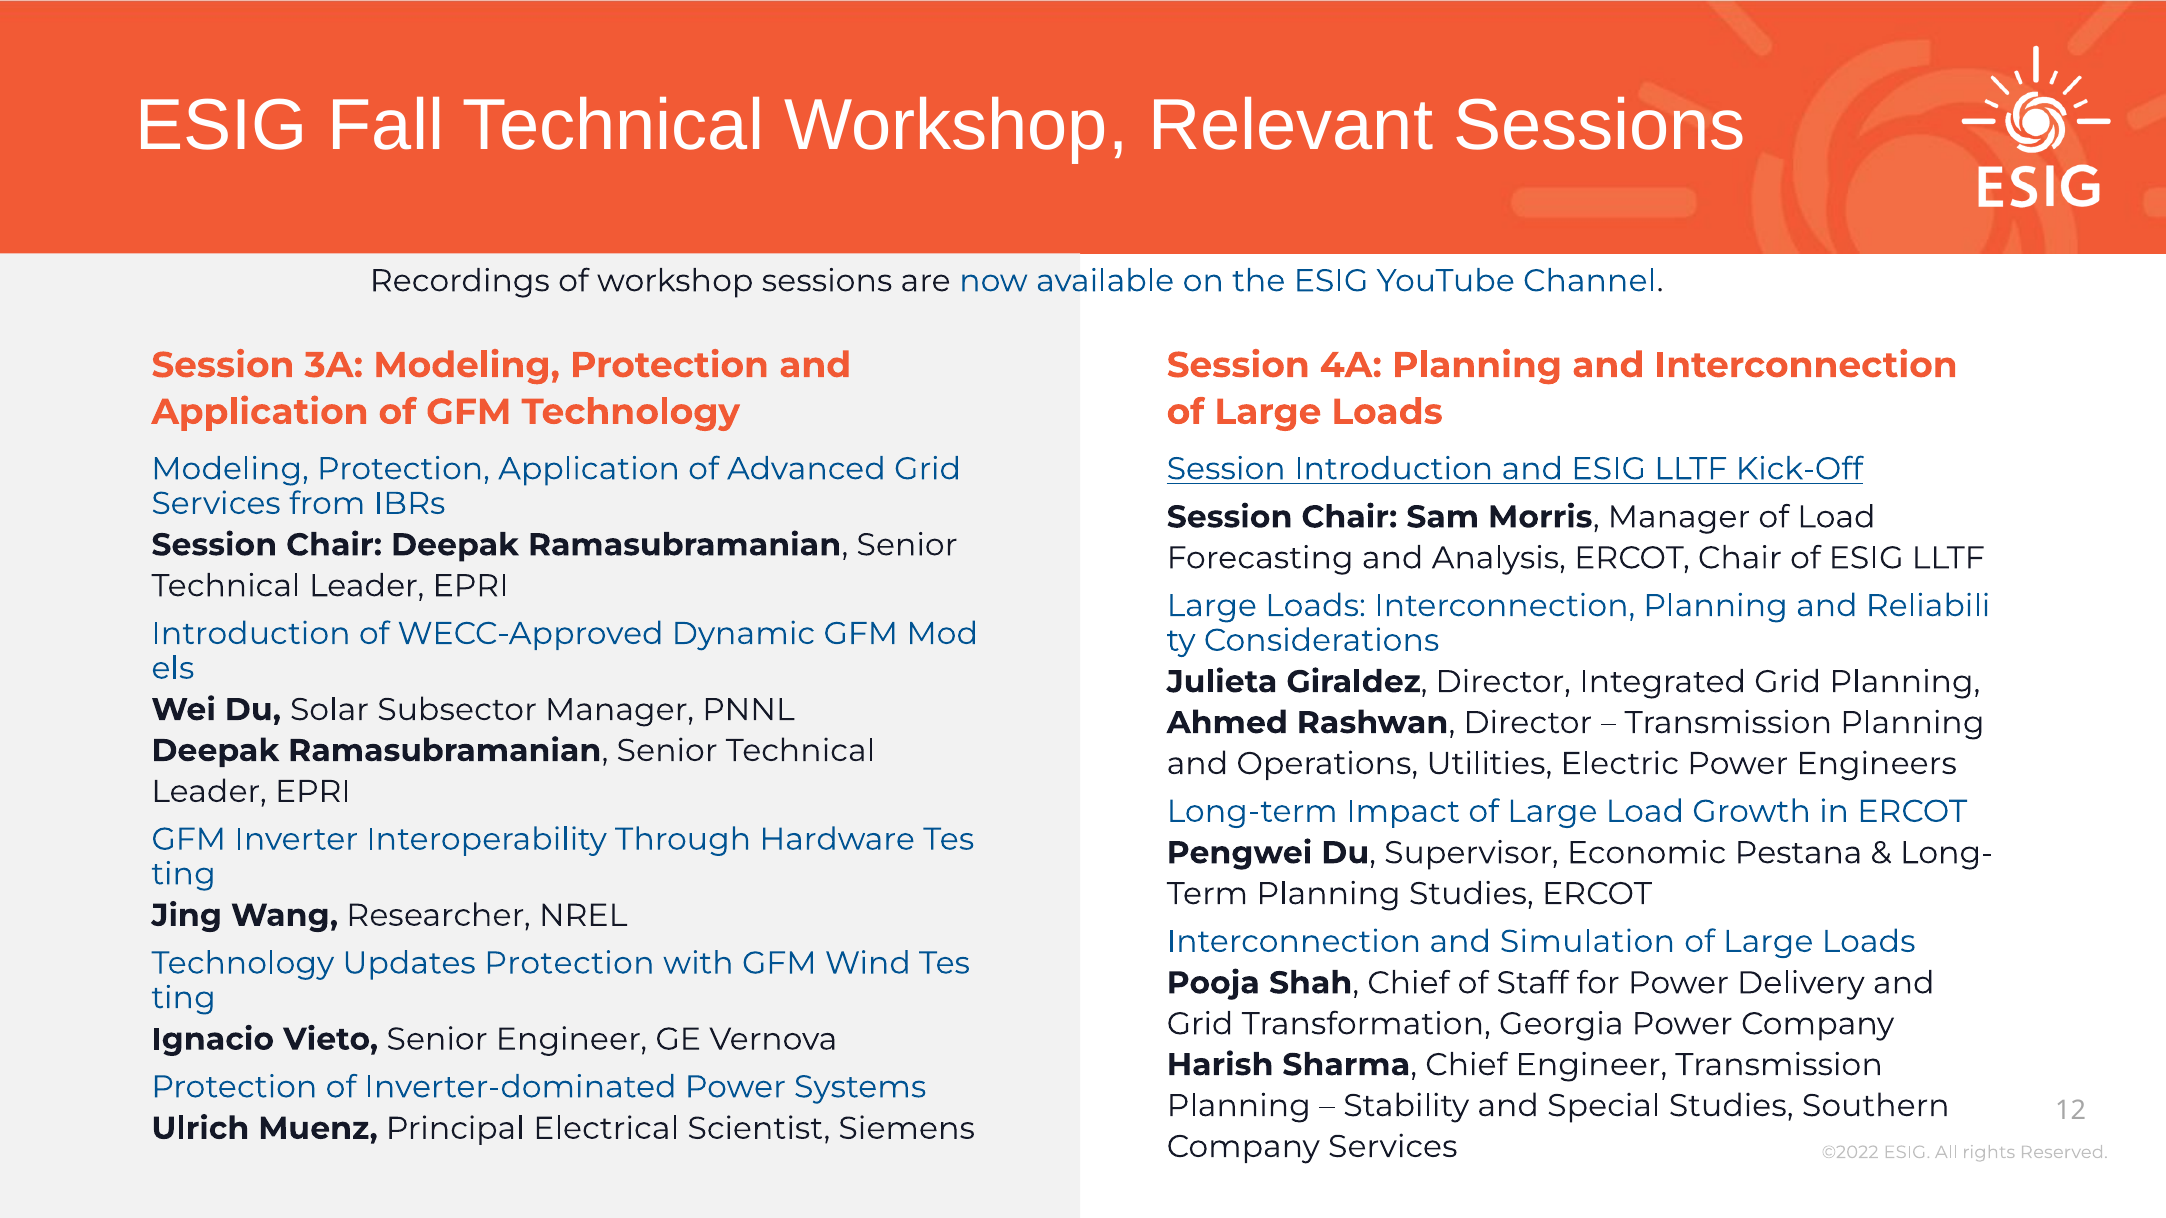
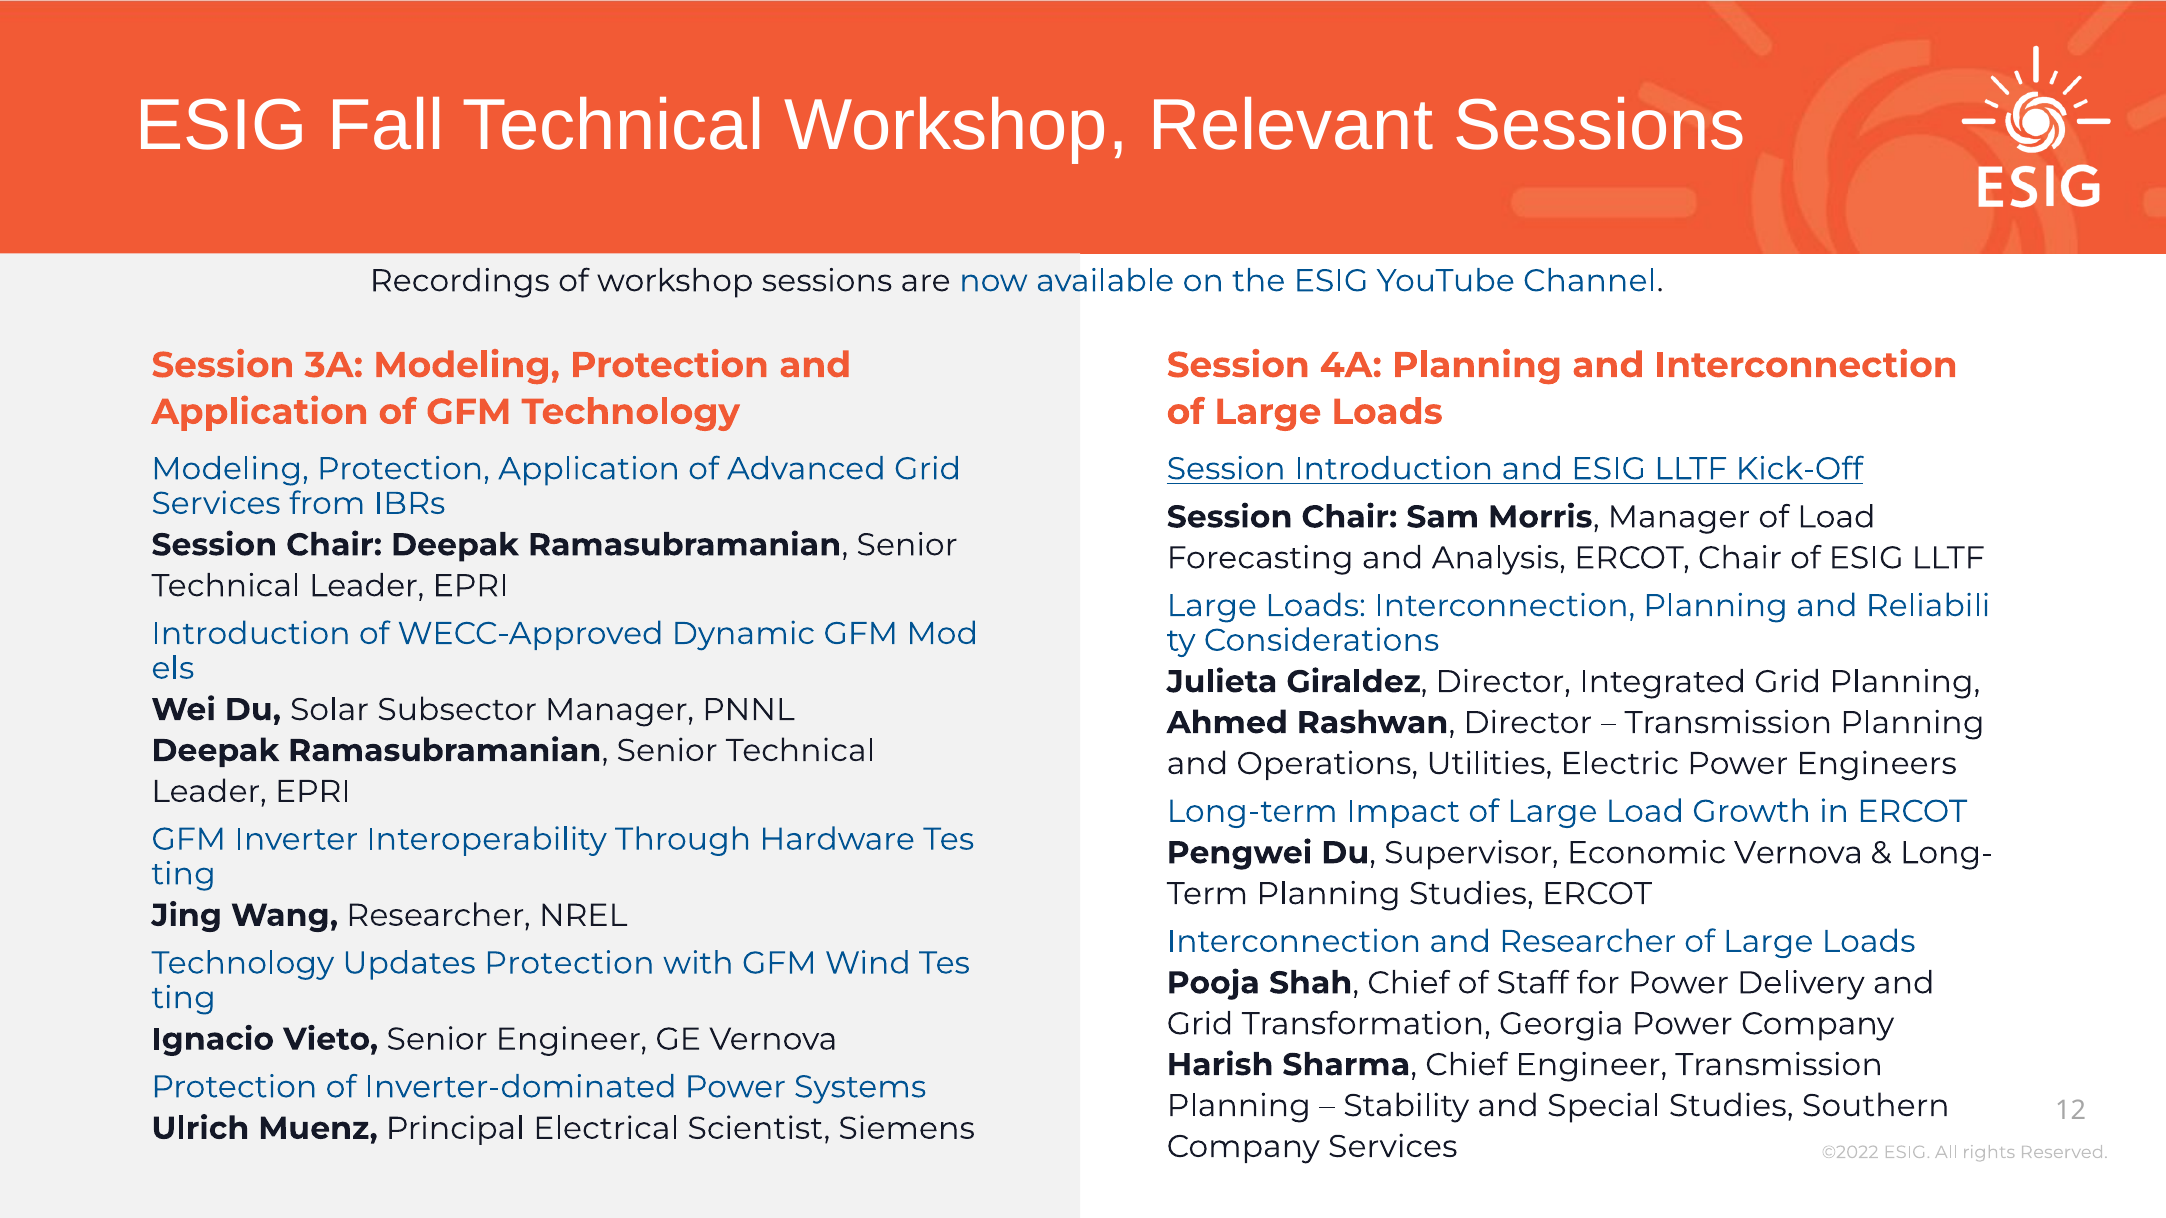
Economic Pestana: Pestana -> Vernova
and Simulation: Simulation -> Researcher
